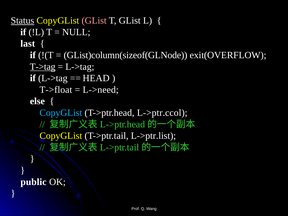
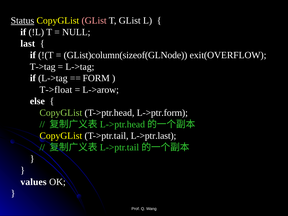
T->tag underline: present -> none
HEAD: HEAD -> FORM
L->need: L->need -> L->arow
CopyGList at (61, 113) colour: light blue -> light green
L->ptr.ccol: L->ptr.ccol -> L->ptr.form
L->ptr.list: L->ptr.list -> L->ptr.last
public: public -> values
